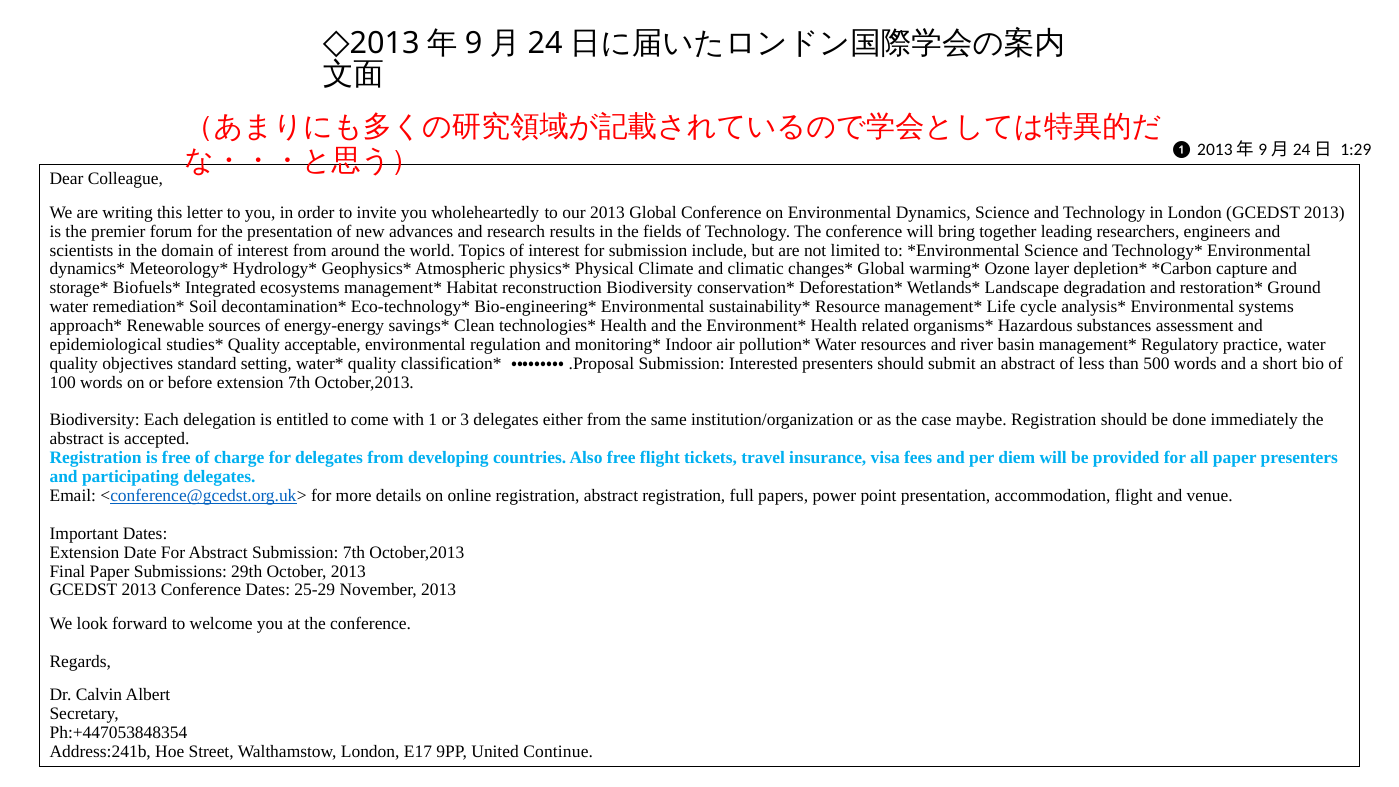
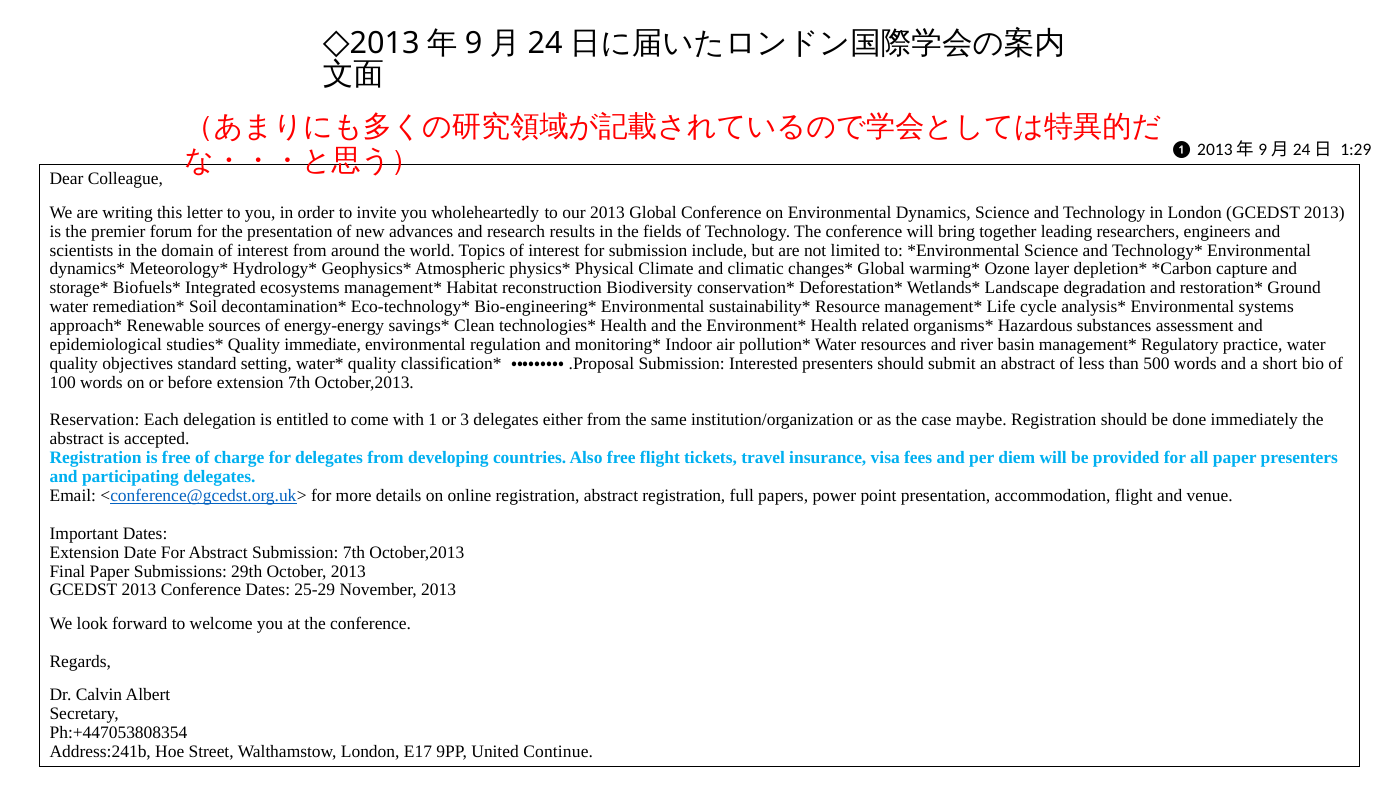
acceptable: acceptable -> immediate
Biodiversity at (95, 420): Biodiversity -> Reservation
Ph:+447053848354: Ph:+447053848354 -> Ph:+447053808354
